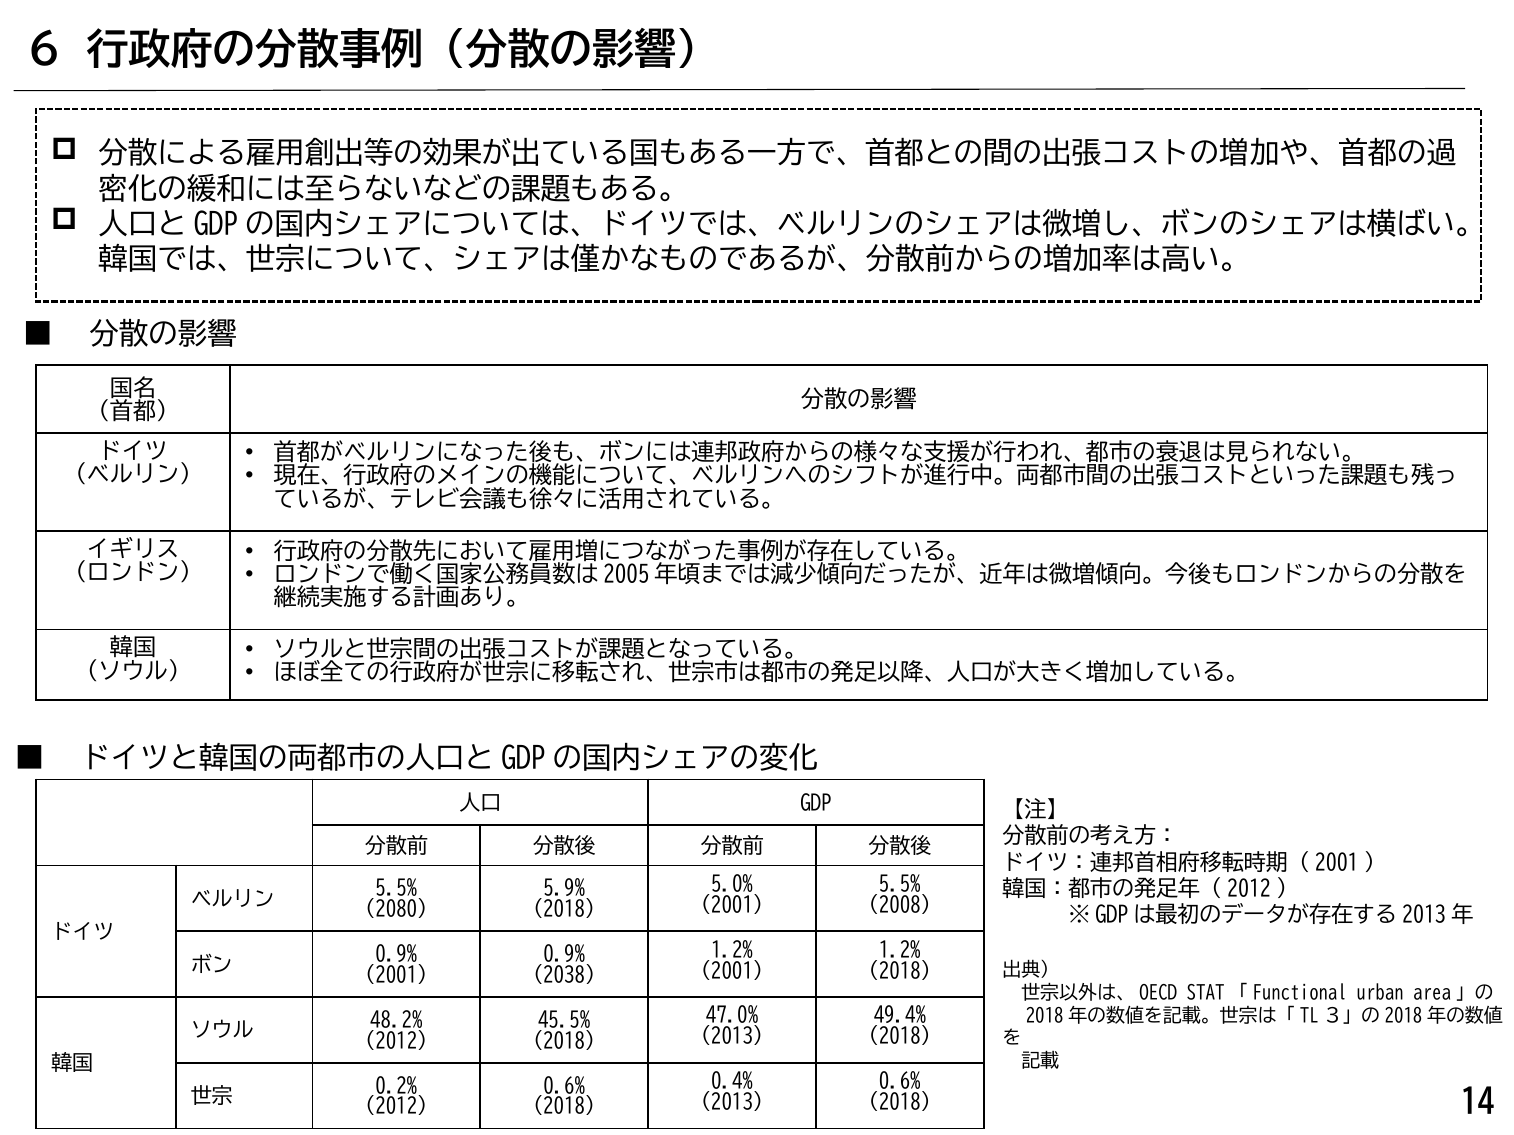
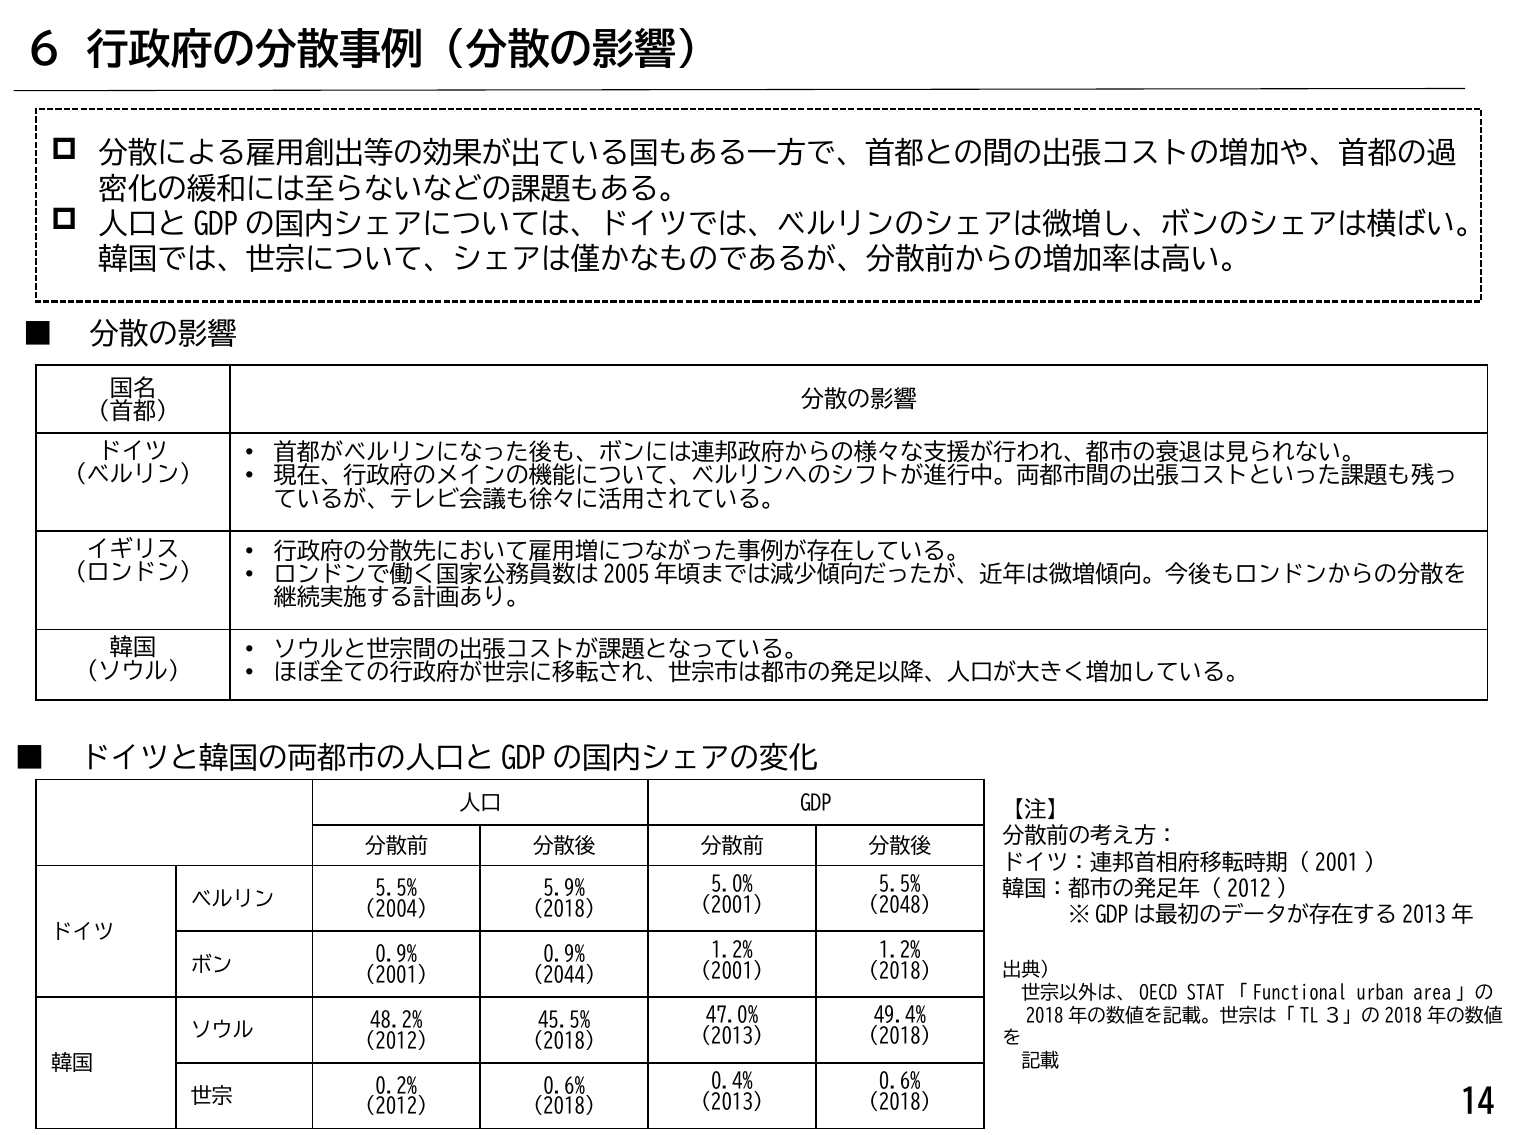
2008: 2008 -> 2048
2080: 2080 -> 2004
2038: 2038 -> 2044
